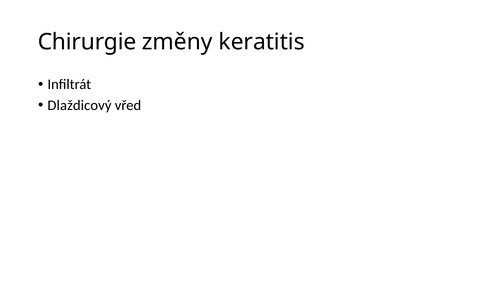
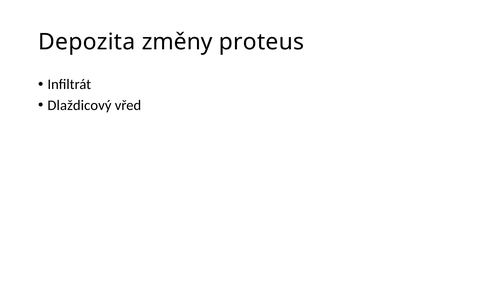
Chirurgie: Chirurgie -> Depozita
keratitis: keratitis -> proteus
